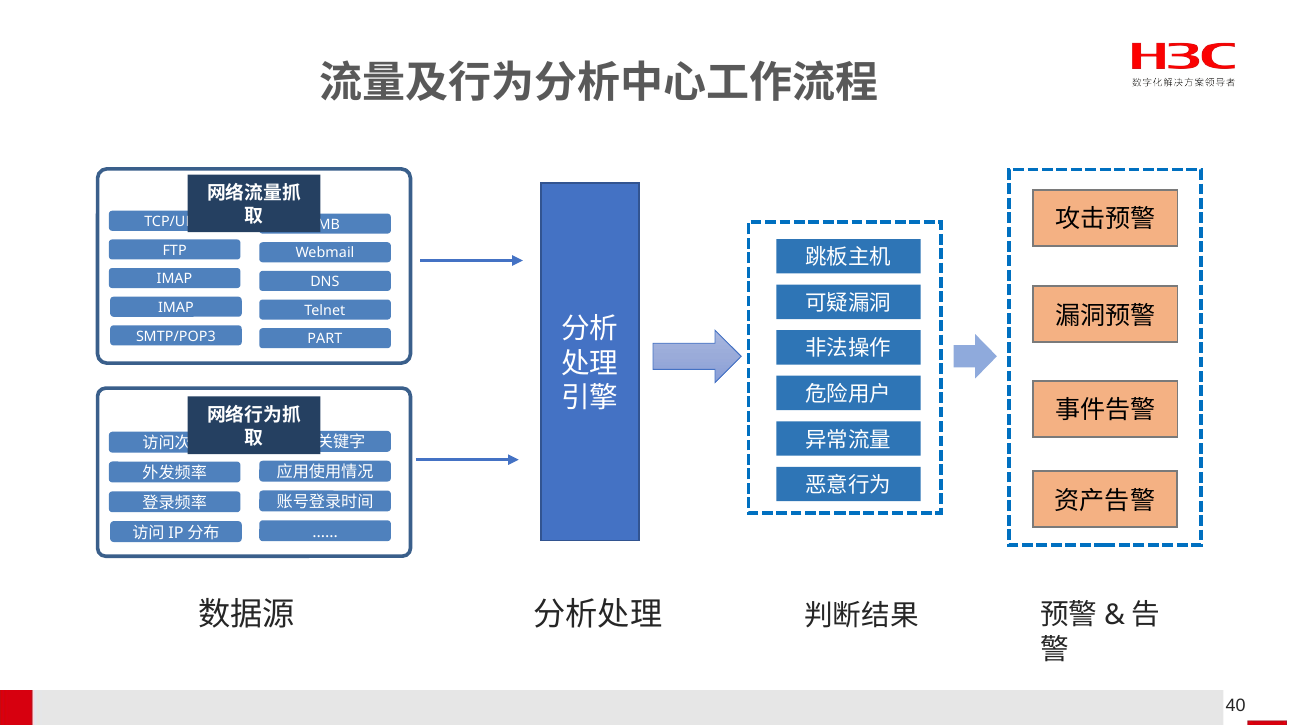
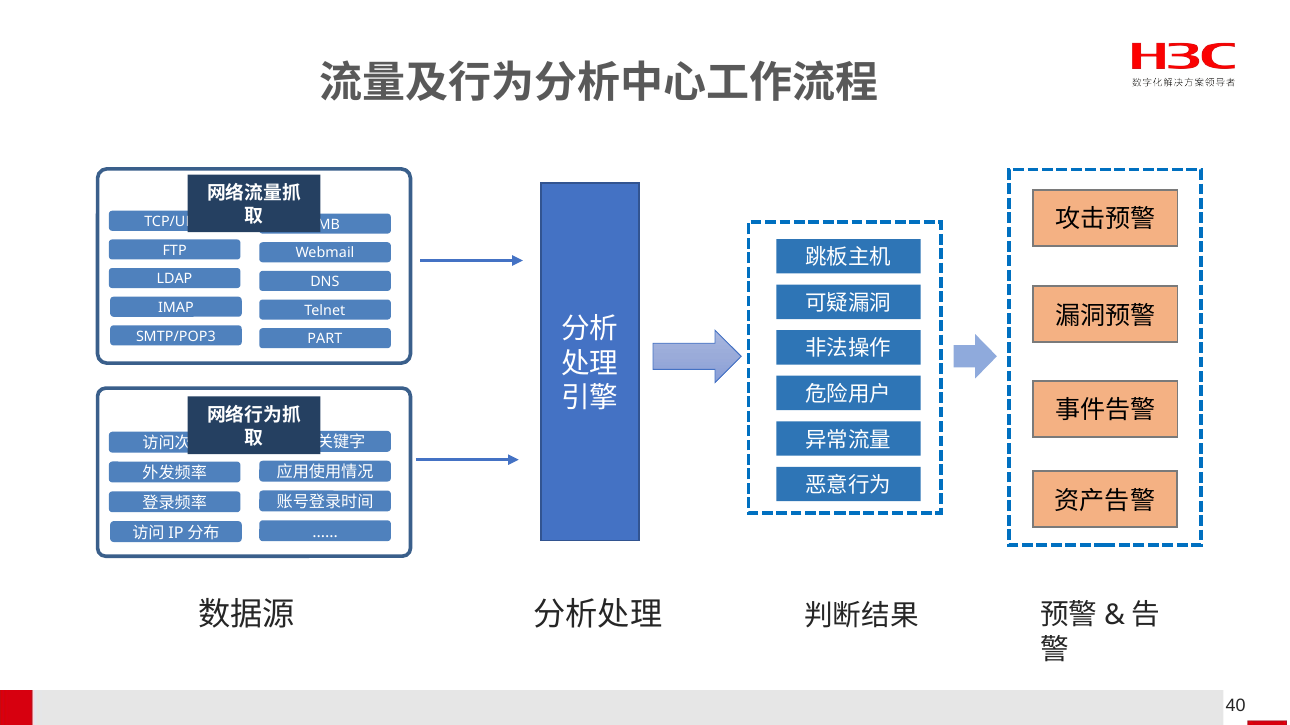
IMAP at (174, 279): IMAP -> LDAP
